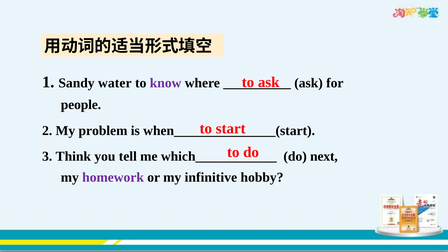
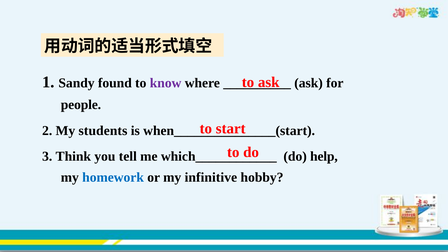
water: water -> found
problem: problem -> students
next: next -> help
homework colour: purple -> blue
